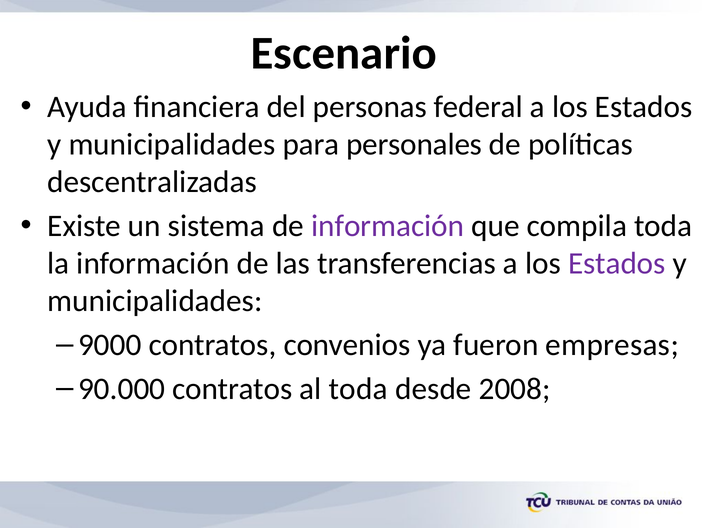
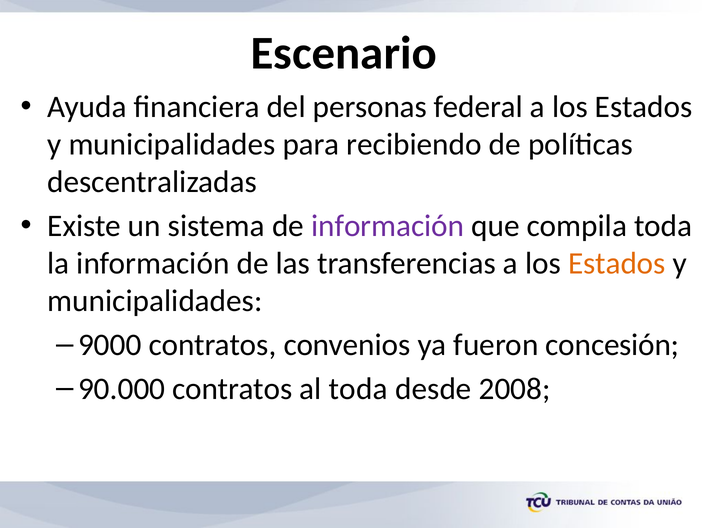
personales: personales -> recibiendo
Estados at (617, 264) colour: purple -> orange
empresas: empresas -> concesión
